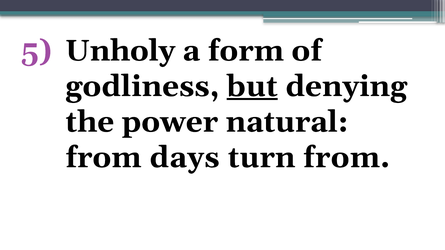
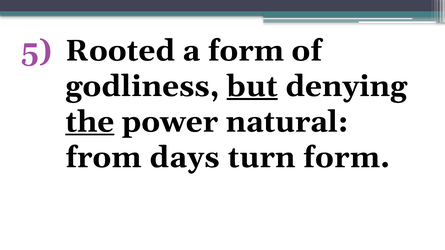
Unholy: Unholy -> Rooted
the underline: none -> present
turn from: from -> form
